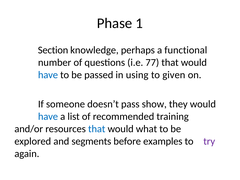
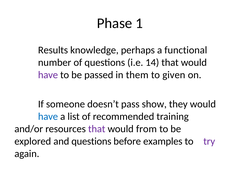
Section: Section -> Results
77: 77 -> 14
have at (48, 75) colour: blue -> purple
using: using -> them
that at (97, 129) colour: blue -> purple
what: what -> from
and segments: segments -> questions
